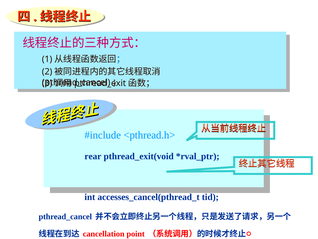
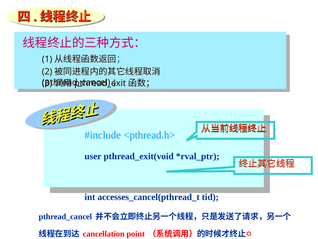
rear: rear -> user
